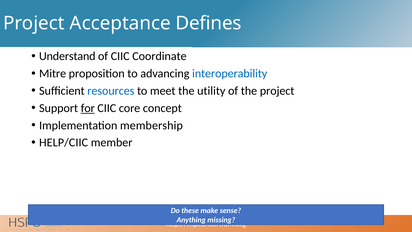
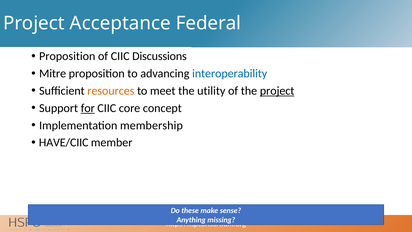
Defines: Defines -> Federal
Understand at (67, 56): Understand -> Proposition
Coordinate: Coordinate -> Discussions
resources colour: blue -> orange
project at (277, 91) underline: none -> present
HELP/CIIC: HELP/CIIC -> HAVE/CIIC
